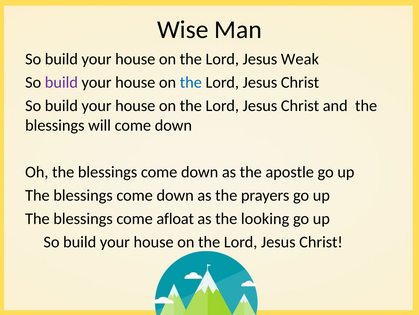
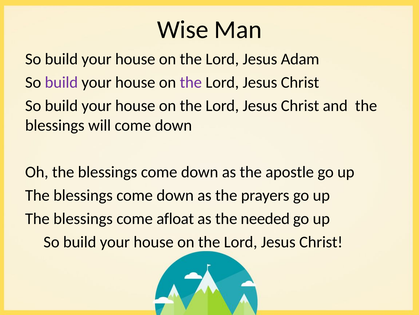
Weak: Weak -> Adam
the at (191, 82) colour: blue -> purple
looking: looking -> needed
